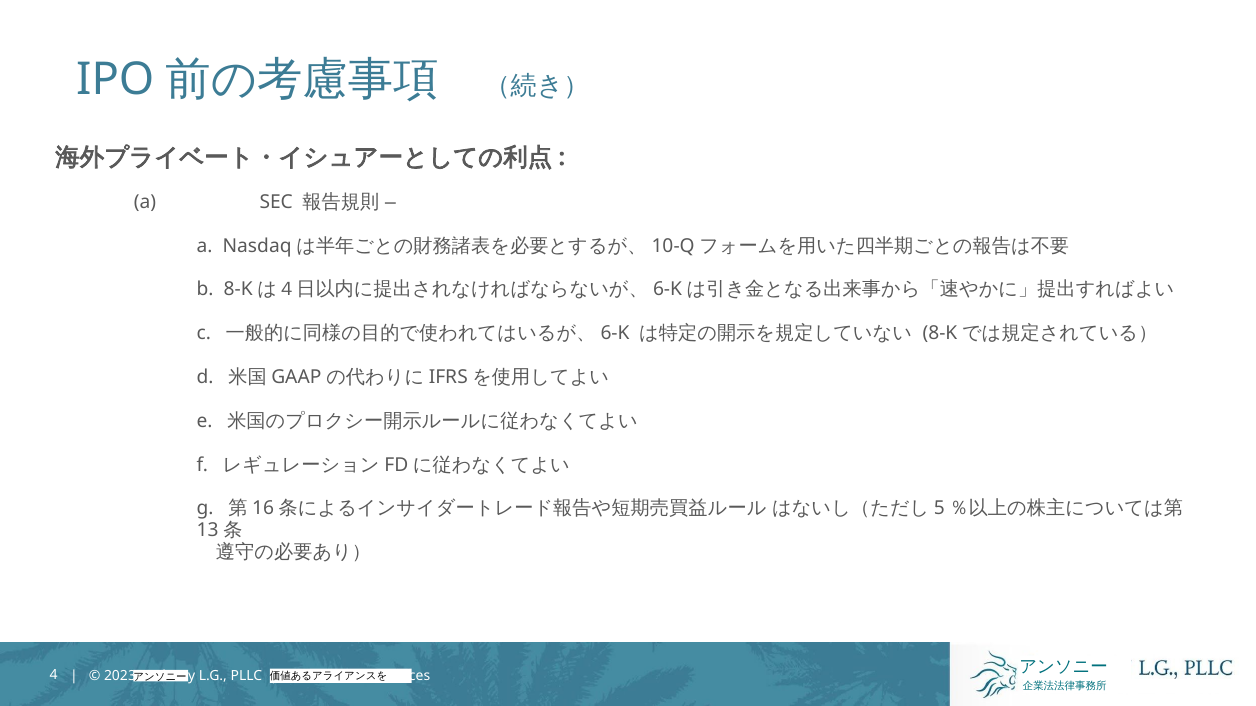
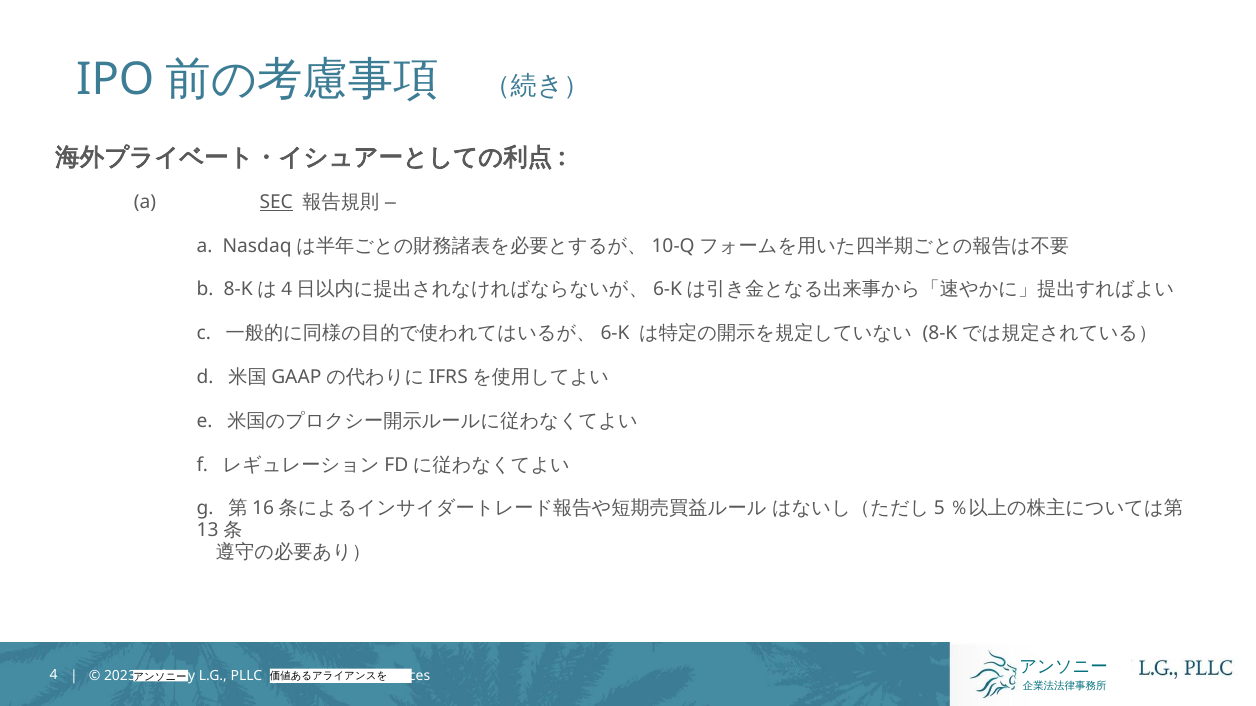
SEC underline: none -> present
